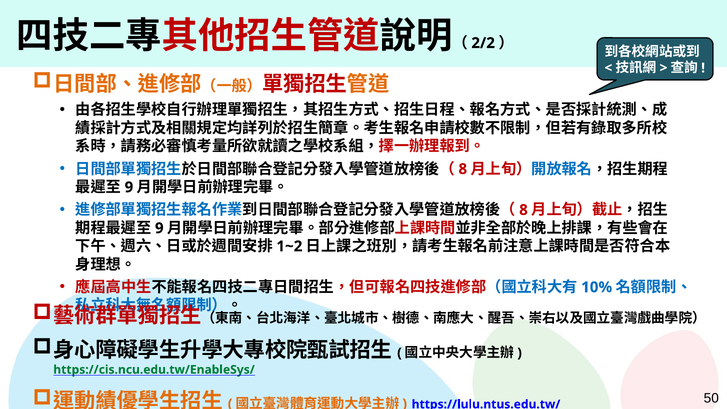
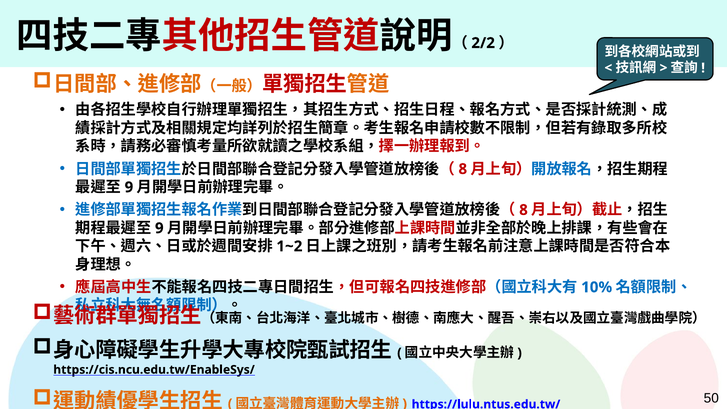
https://cis.ncu.edu.tw/EnableSys/ colour: green -> black
